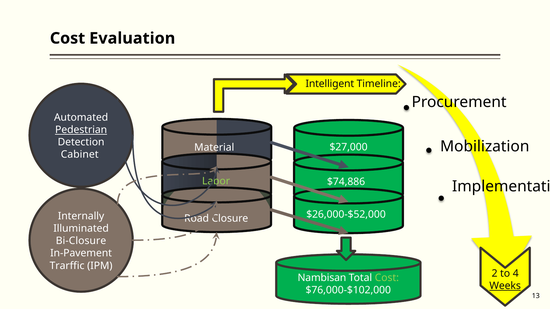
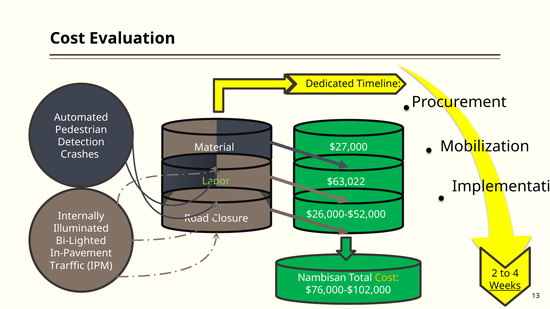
Intelligent: Intelligent -> Dedicated
Pedestrian underline: present -> none
Cabinet: Cabinet -> Crashes
$74,886: $74,886 -> $63,022
Bi-Closure: Bi-Closure -> Bi-Lighted
Cost at (387, 278) colour: light green -> yellow
